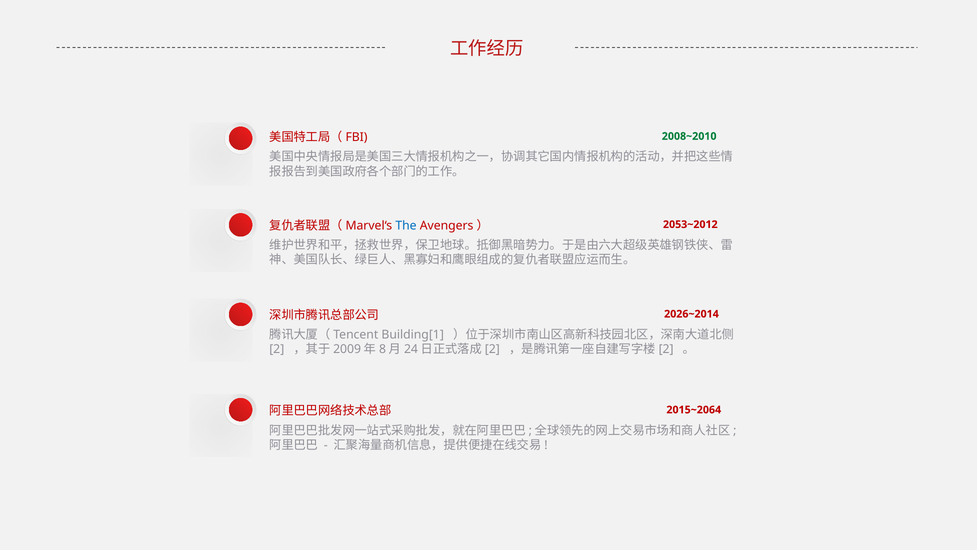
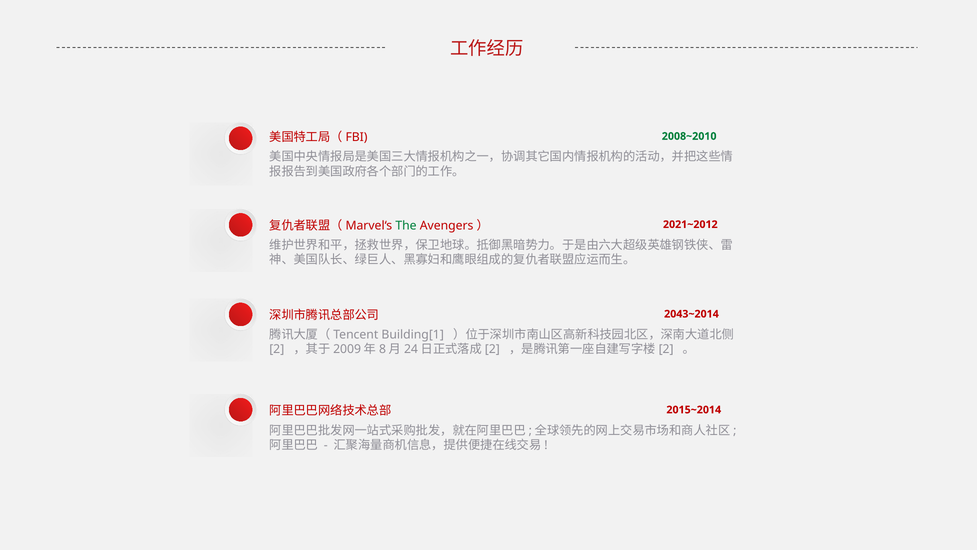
The colour: blue -> green
2053~2012: 2053~2012 -> 2021~2012
2026~2014: 2026~2014 -> 2043~2014
2015~2064: 2015~2064 -> 2015~2014
